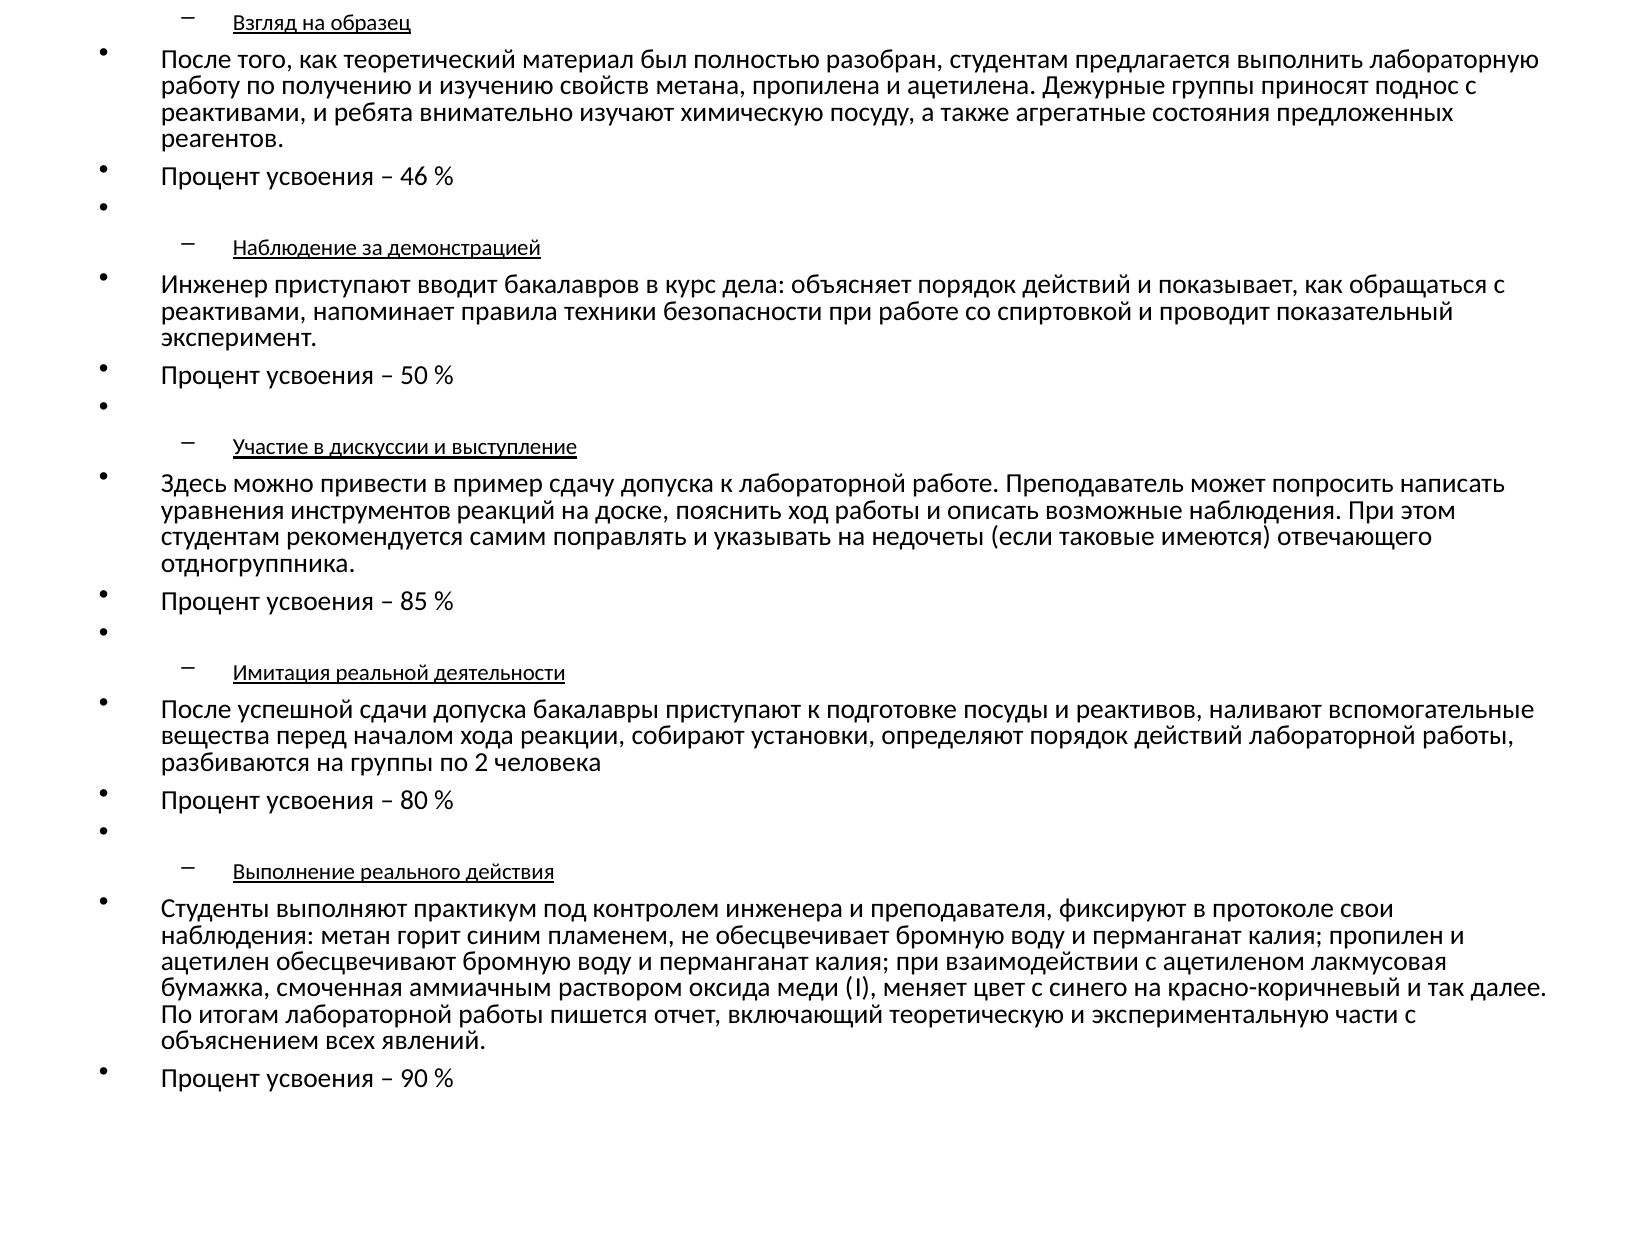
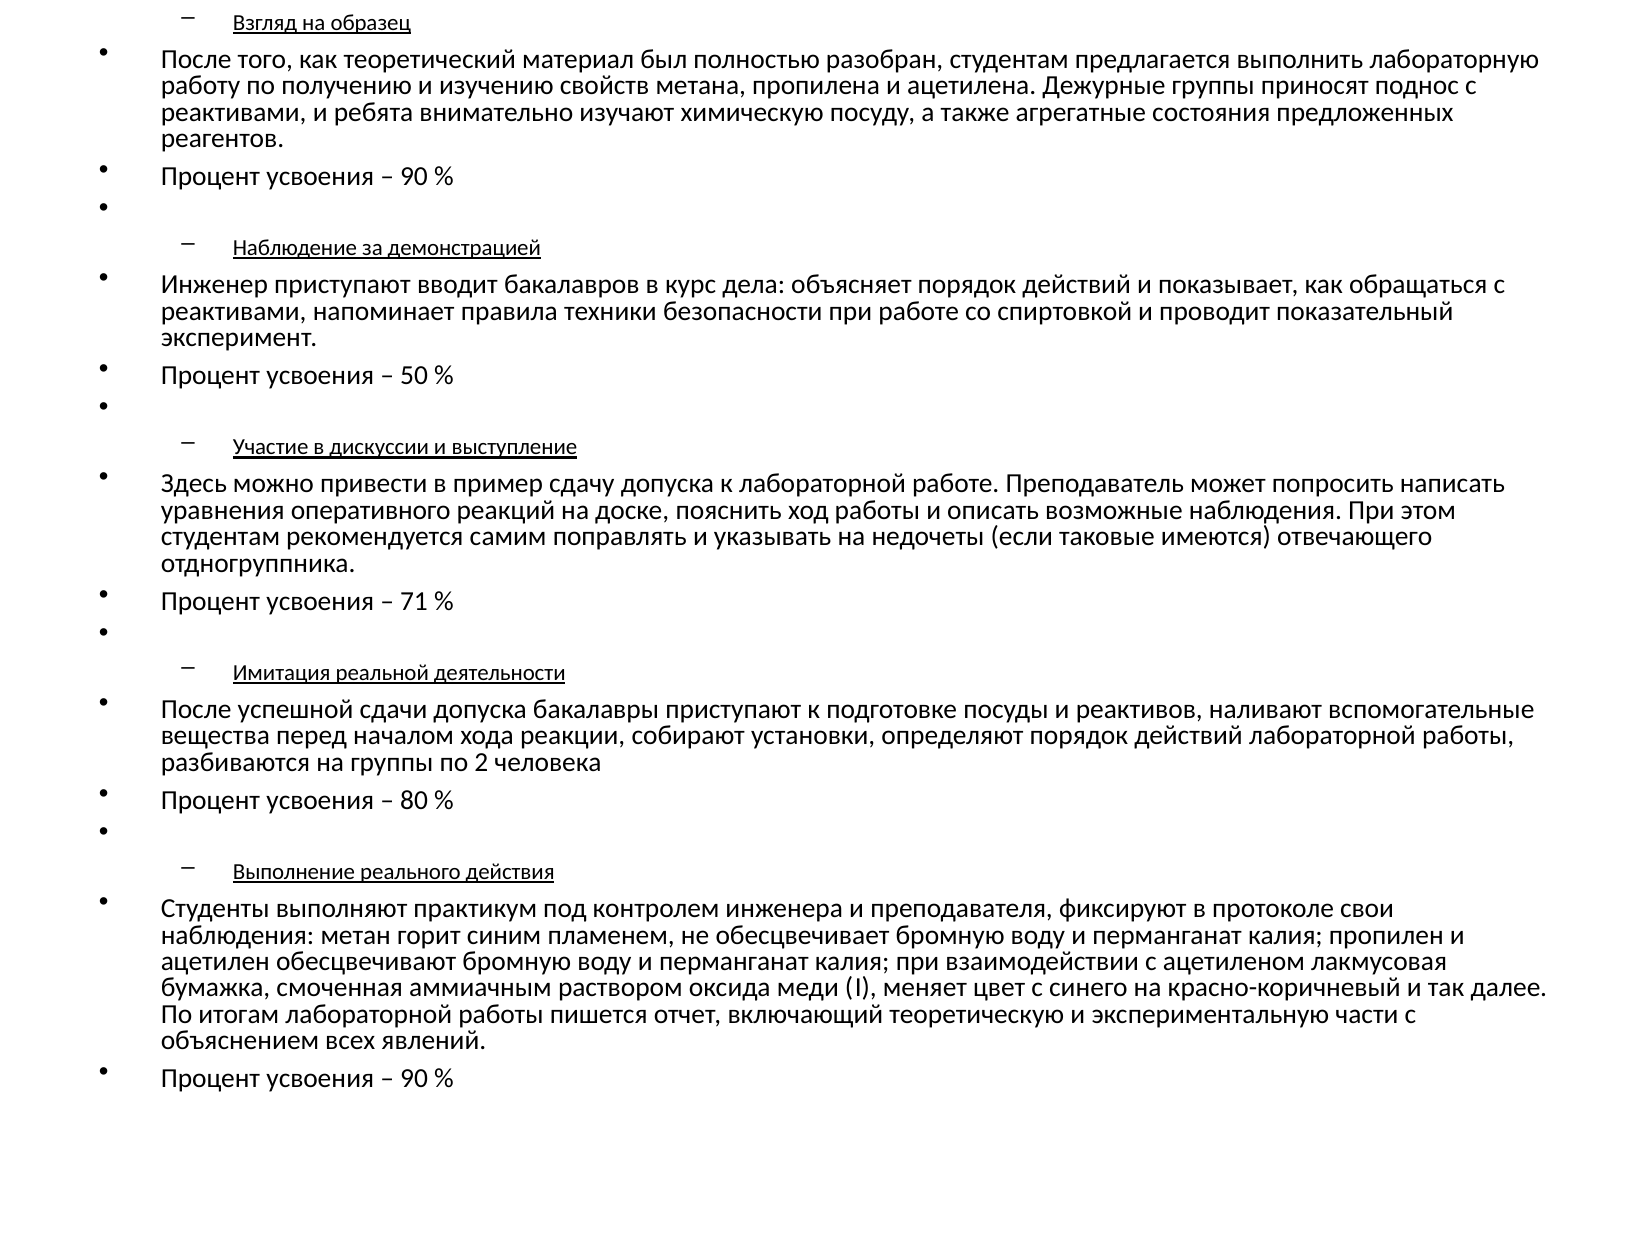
46 at (414, 176): 46 -> 90
инструментов: инструментов -> оперативного
85: 85 -> 71
